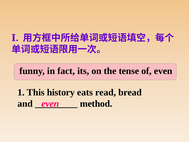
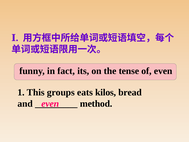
history: history -> groups
read: read -> kilos
